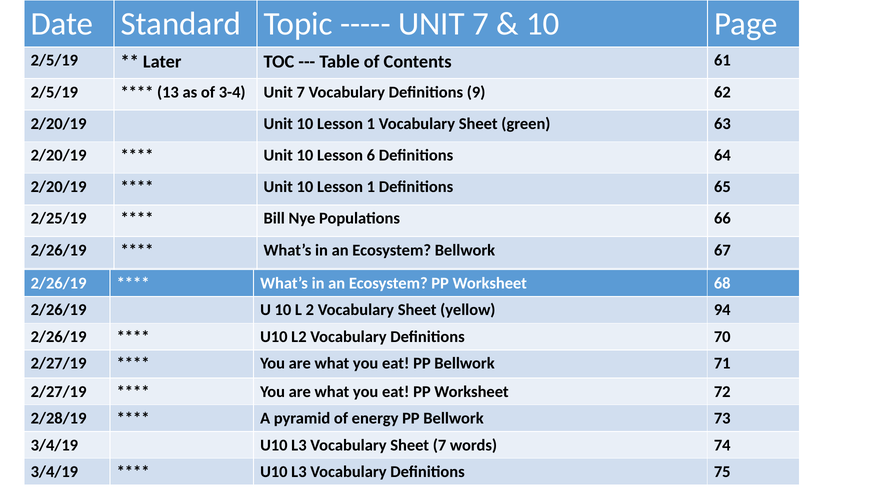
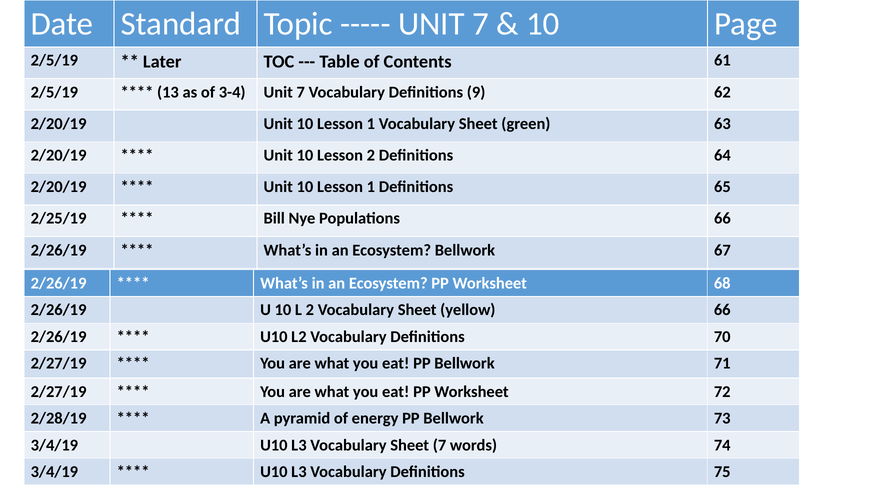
Lesson 6: 6 -> 2
yellow 94: 94 -> 66
